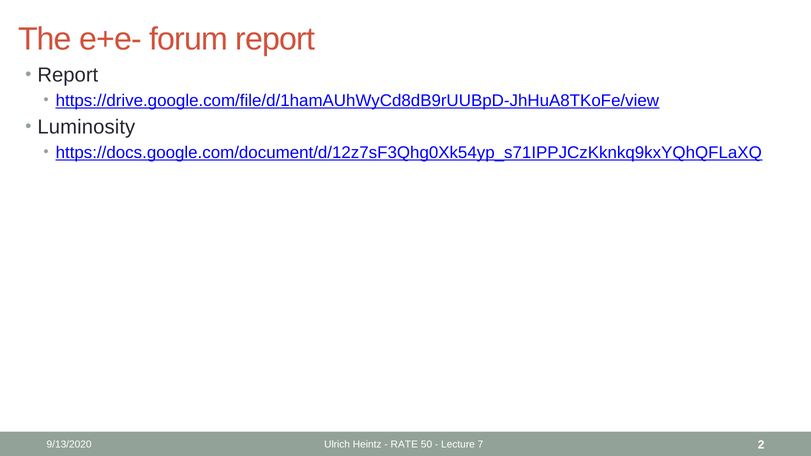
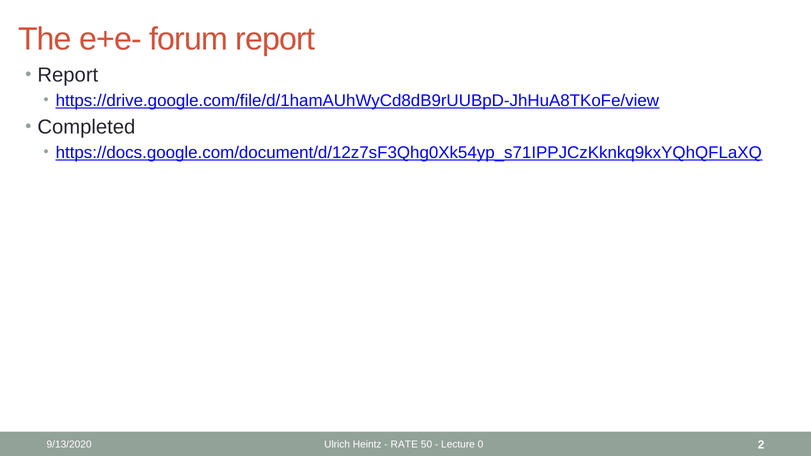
Luminosity: Luminosity -> Completed
7: 7 -> 0
